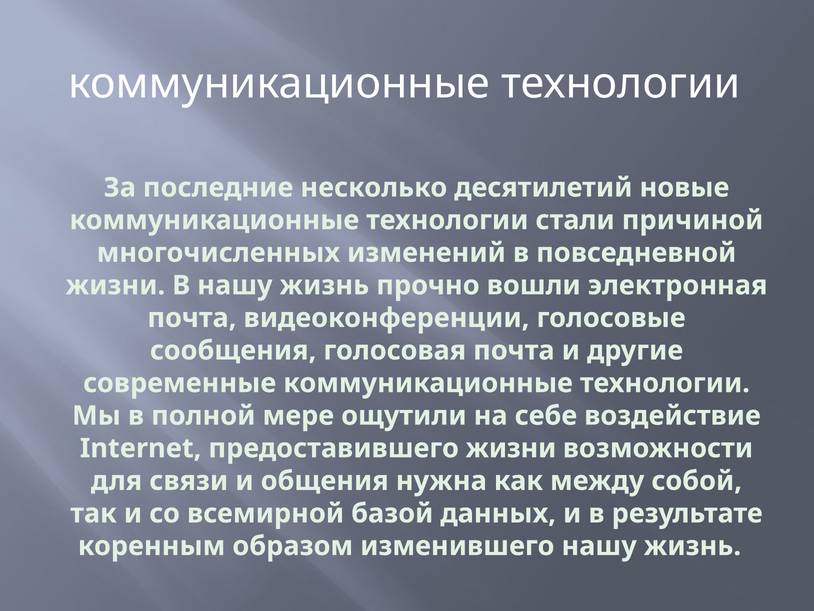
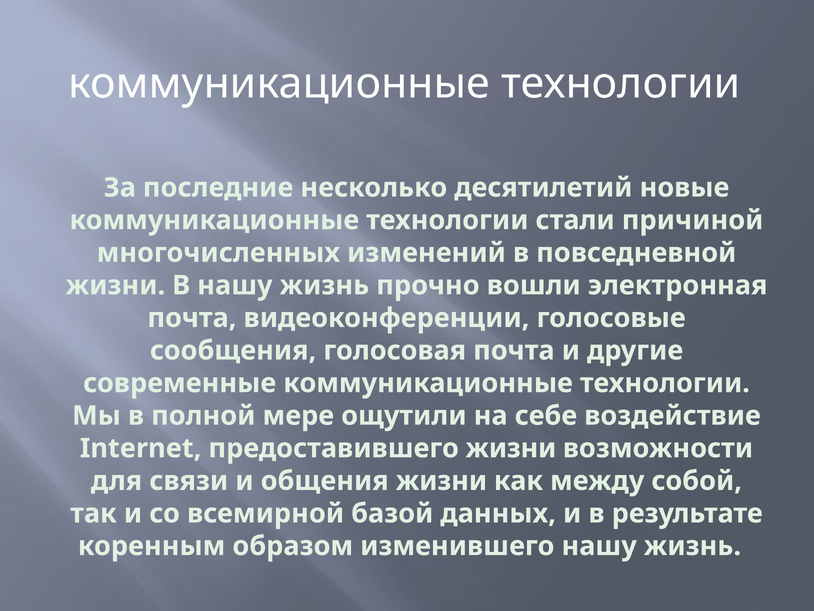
общения нужна: нужна -> жизни
